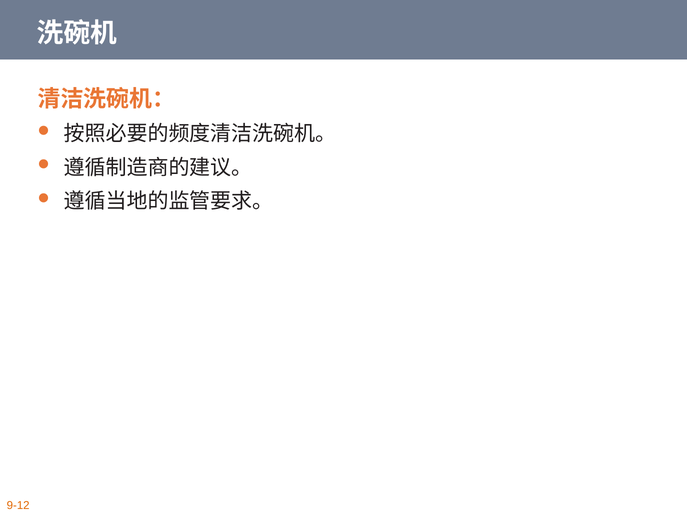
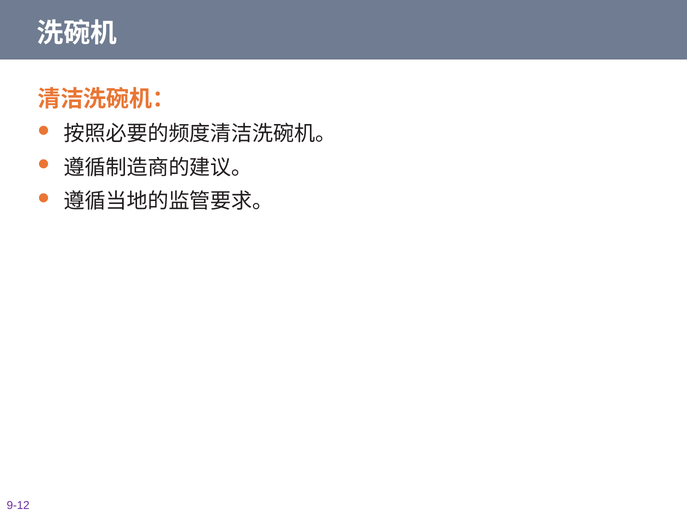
9-12 colour: orange -> purple
